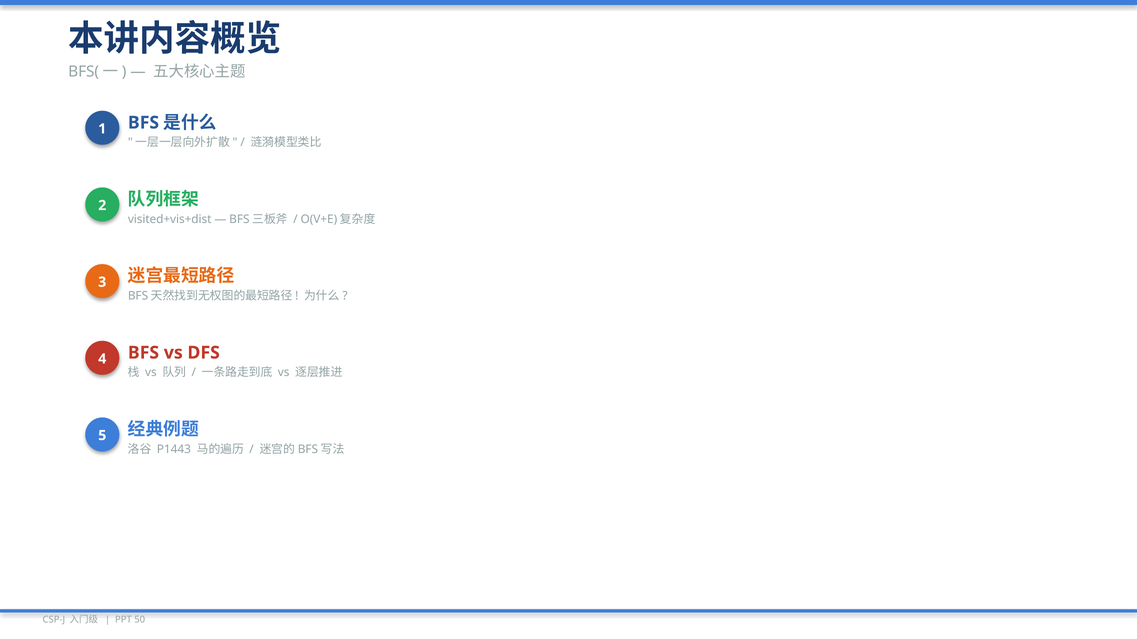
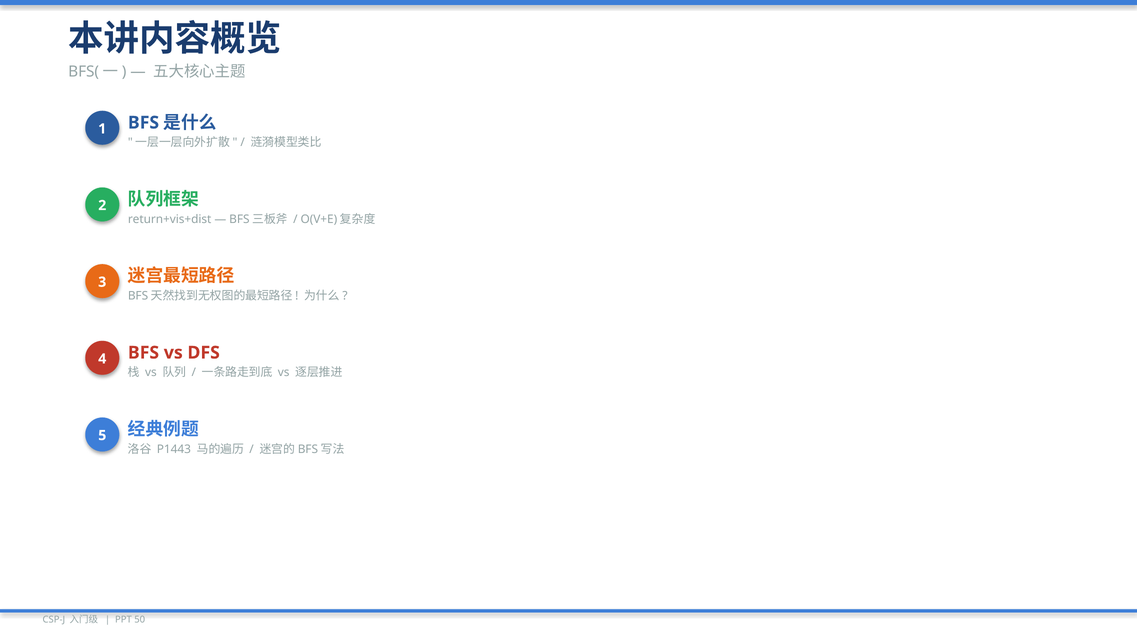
visited+vis+dist: visited+vis+dist -> return+vis+dist
